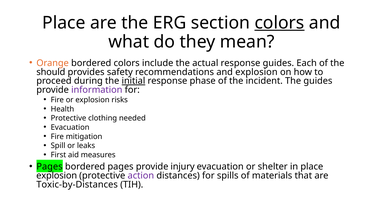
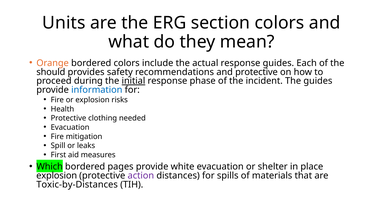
Place at (64, 23): Place -> Units
colors at (279, 23) underline: present -> none
and explosion: explosion -> protective
information colour: purple -> blue
Pages at (49, 166): Pages -> Which
injury: injury -> white
